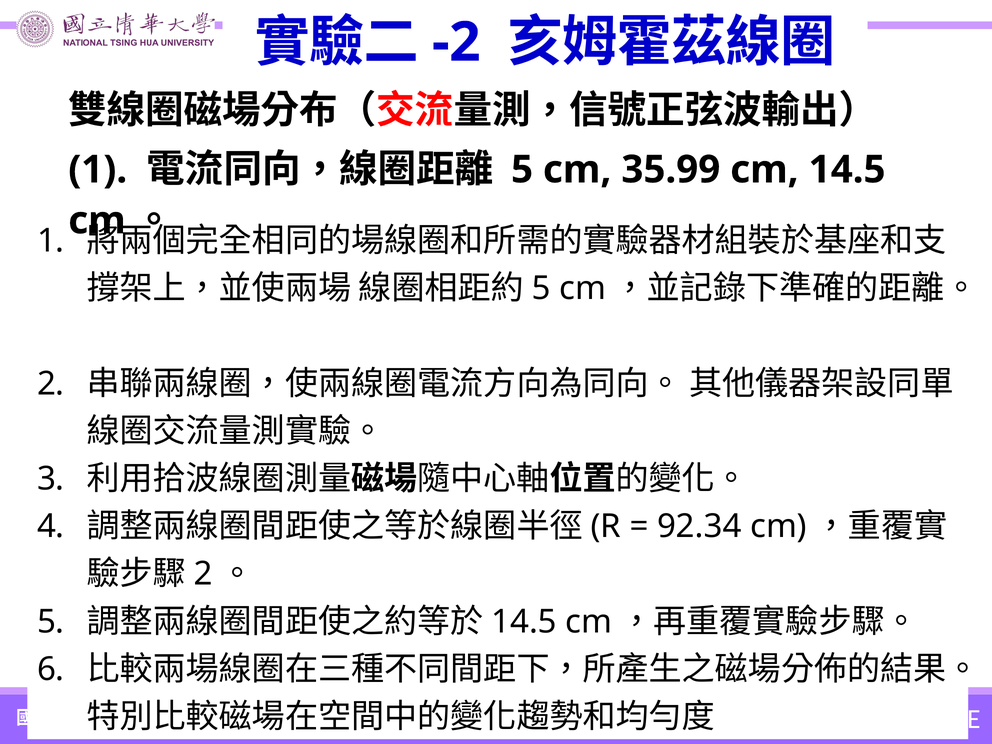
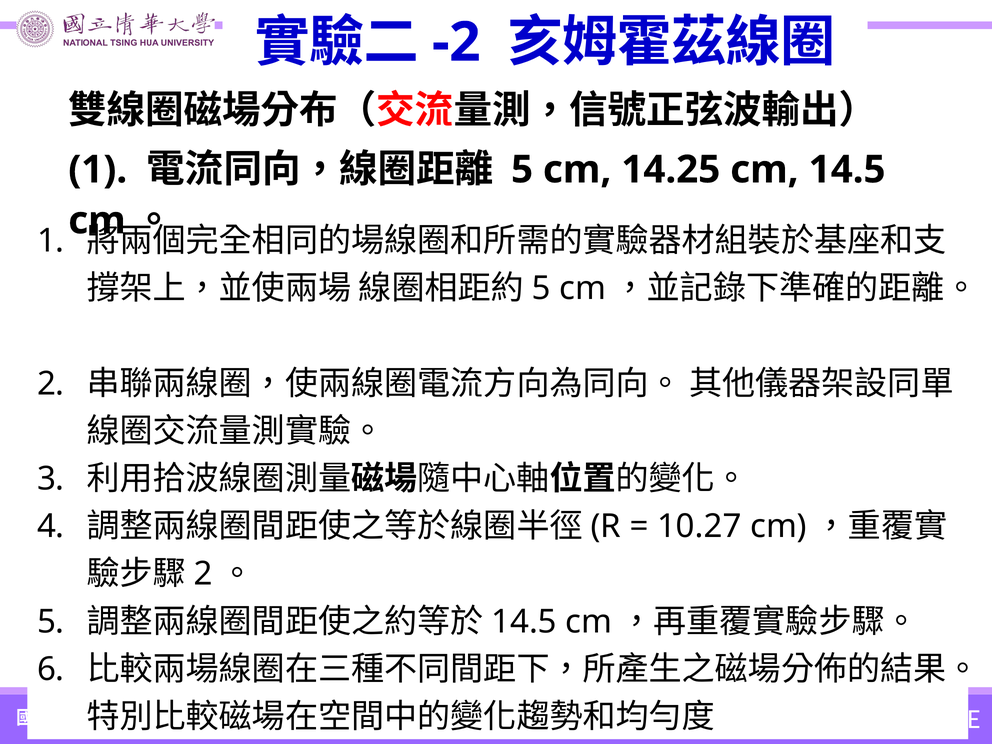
35.99: 35.99 -> 14.25
92.34: 92.34 -> 10.27
